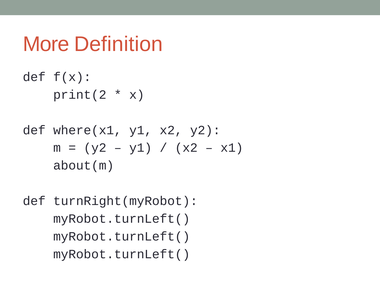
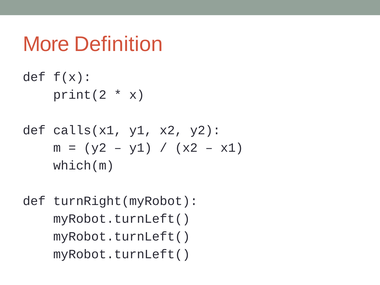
where(x1: where(x1 -> calls(x1
about(m: about(m -> which(m
